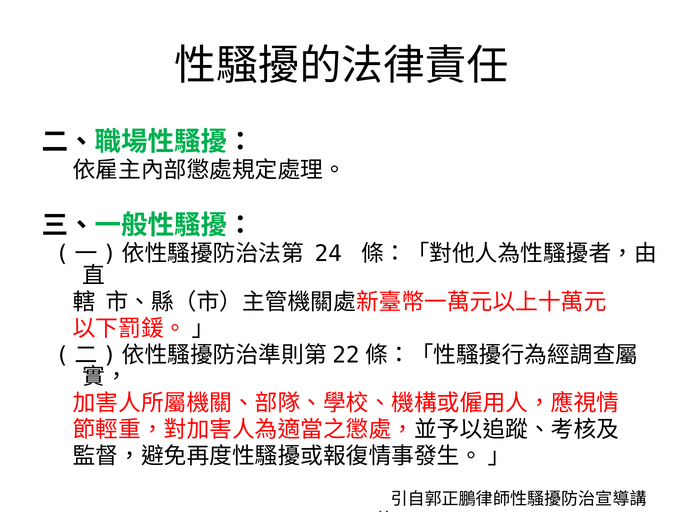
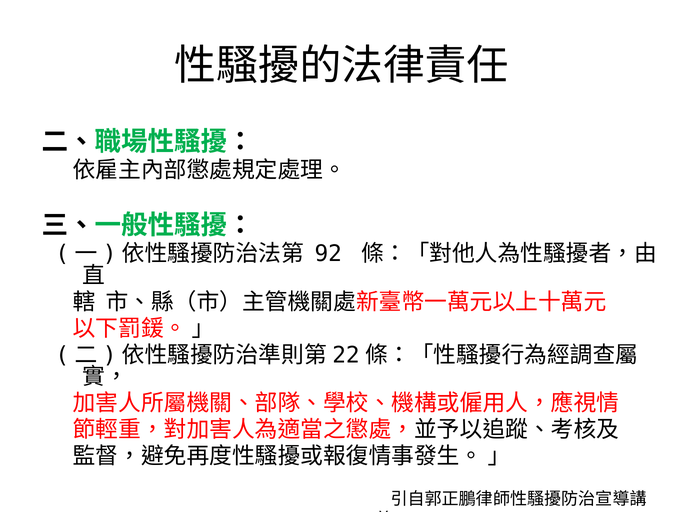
24: 24 -> 92
